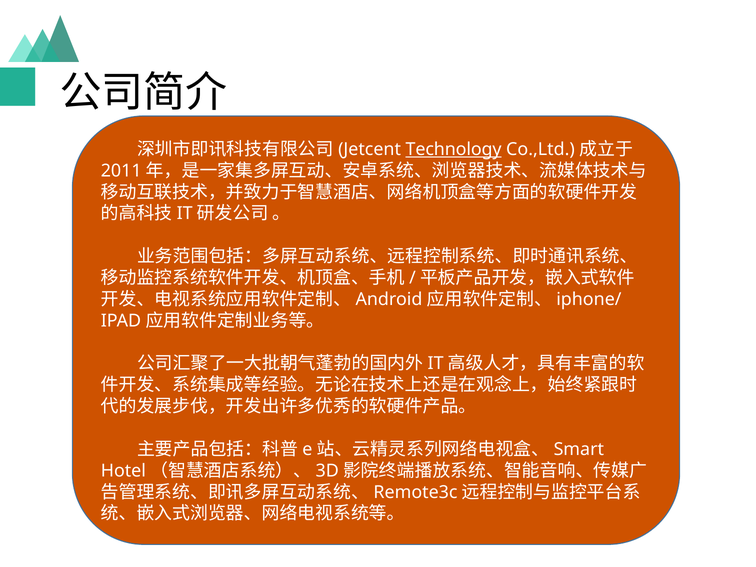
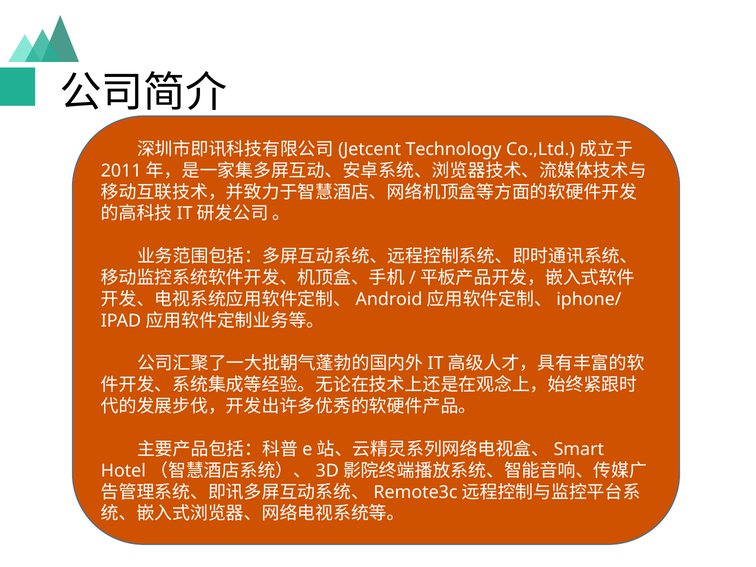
Technology underline: present -> none
